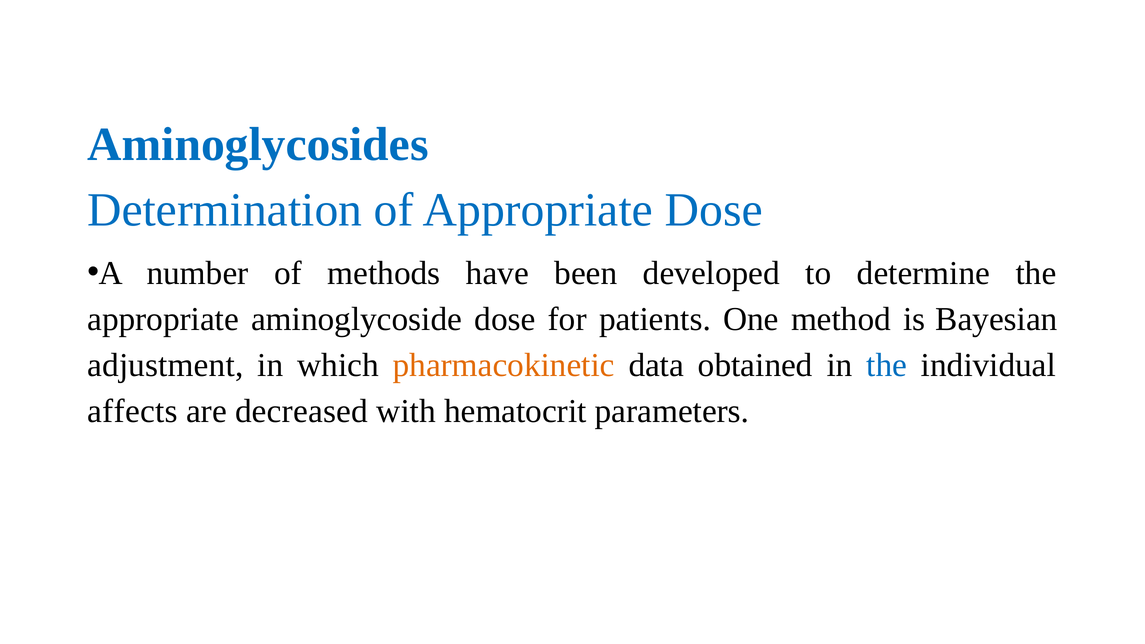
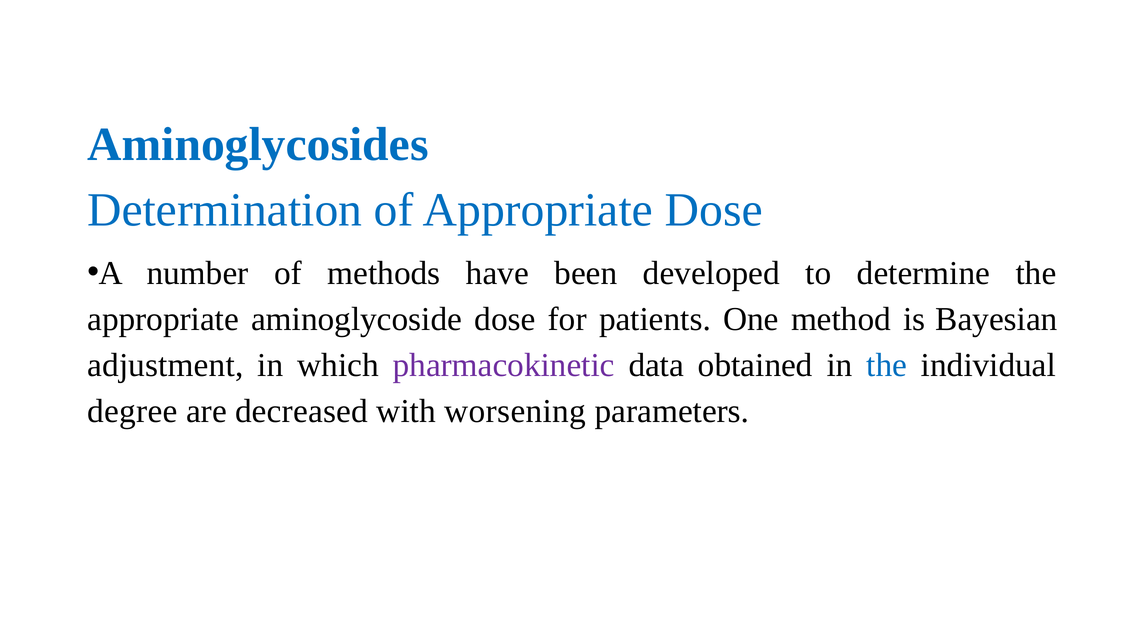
pharmacokinetic colour: orange -> purple
affects: affects -> degree
hematocrit: hematocrit -> worsening
